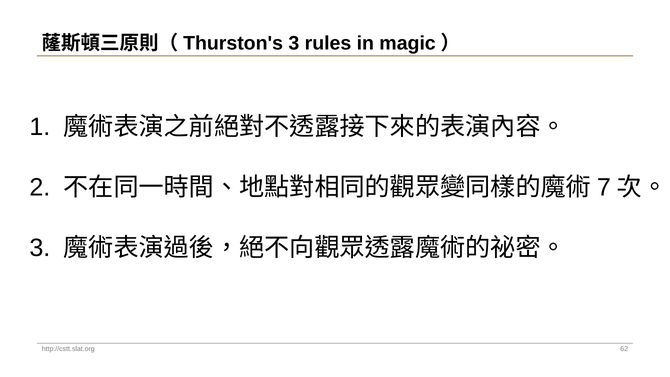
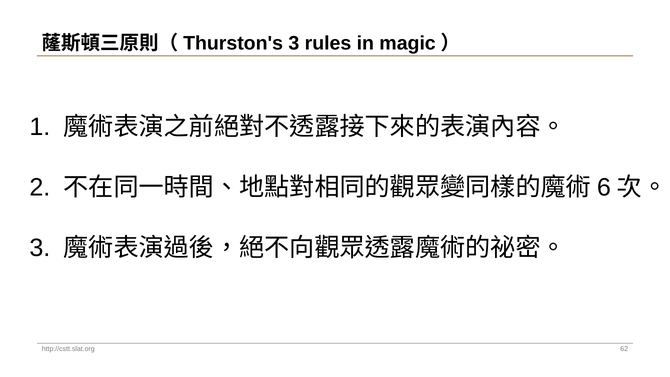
7: 7 -> 6
